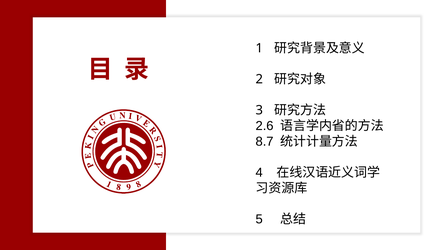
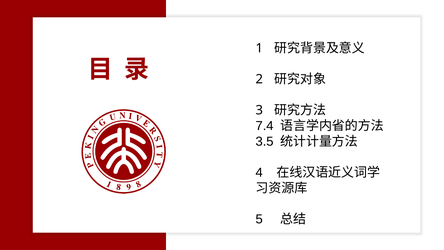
2.6: 2.6 -> 7.4
8.7: 8.7 -> 3.5
